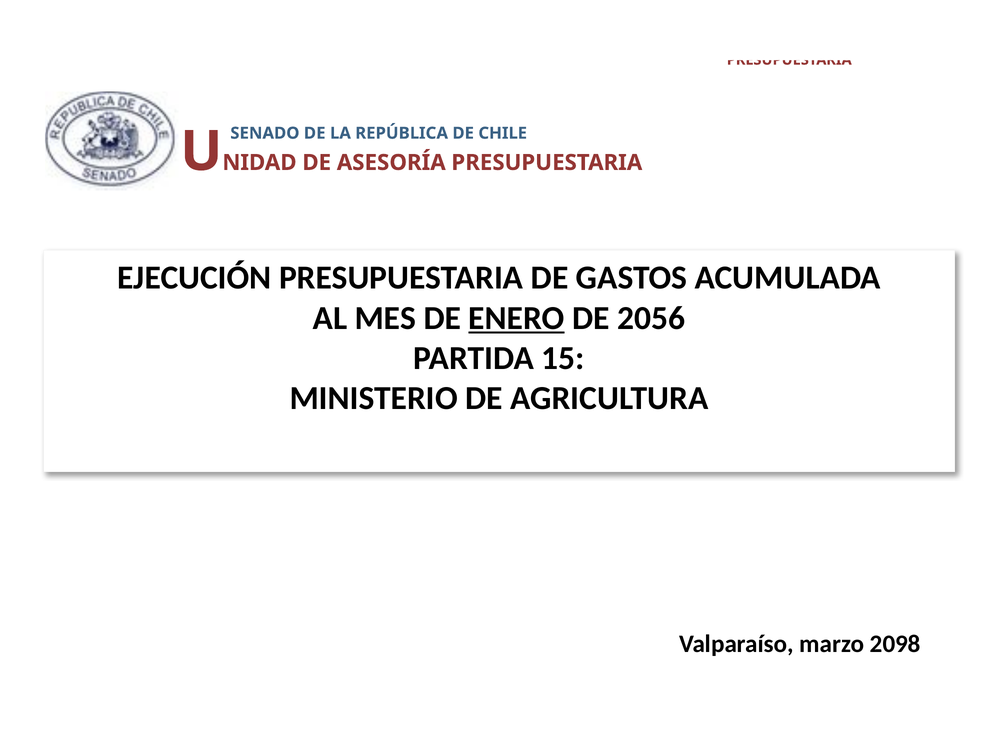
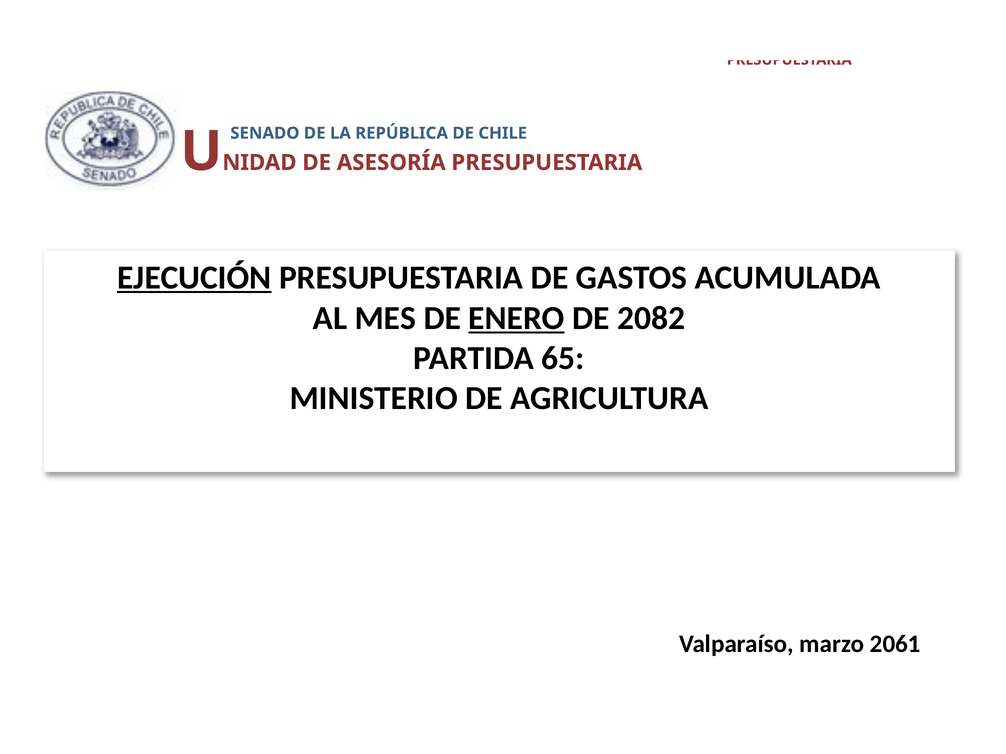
EJECUCIÓN underline: none -> present
2056: 2056 -> 2082
15: 15 -> 65
2098: 2098 -> 2061
